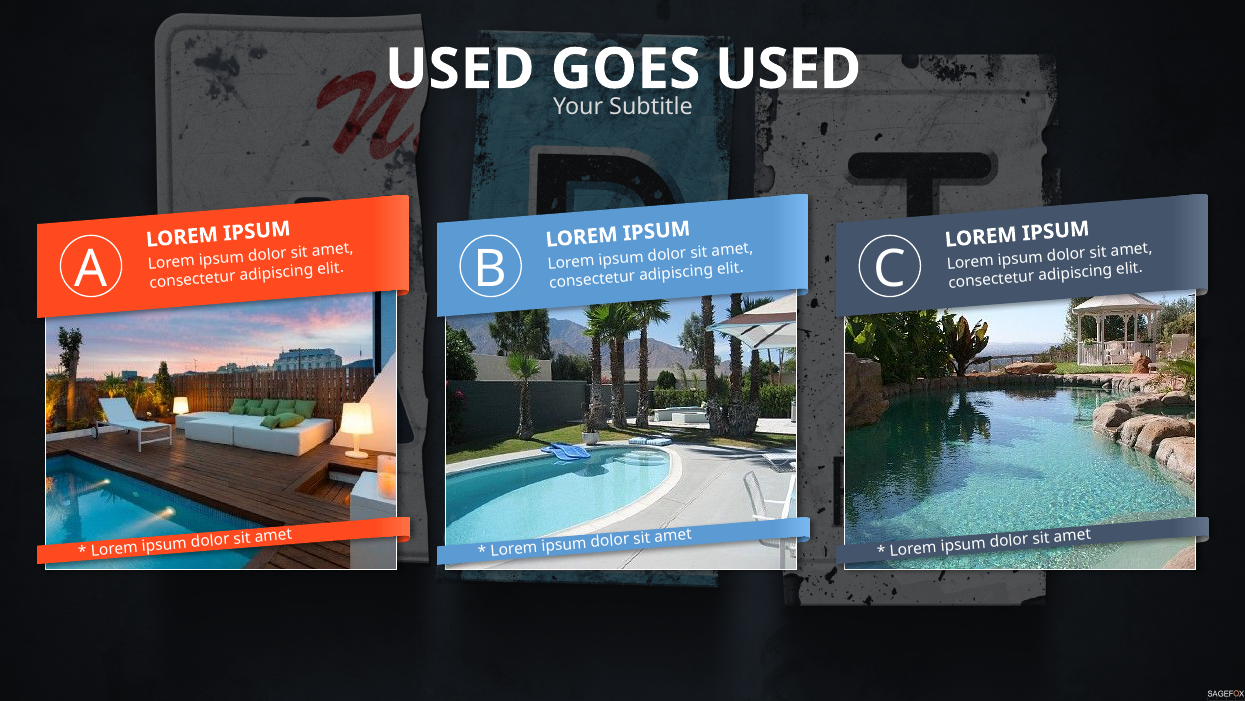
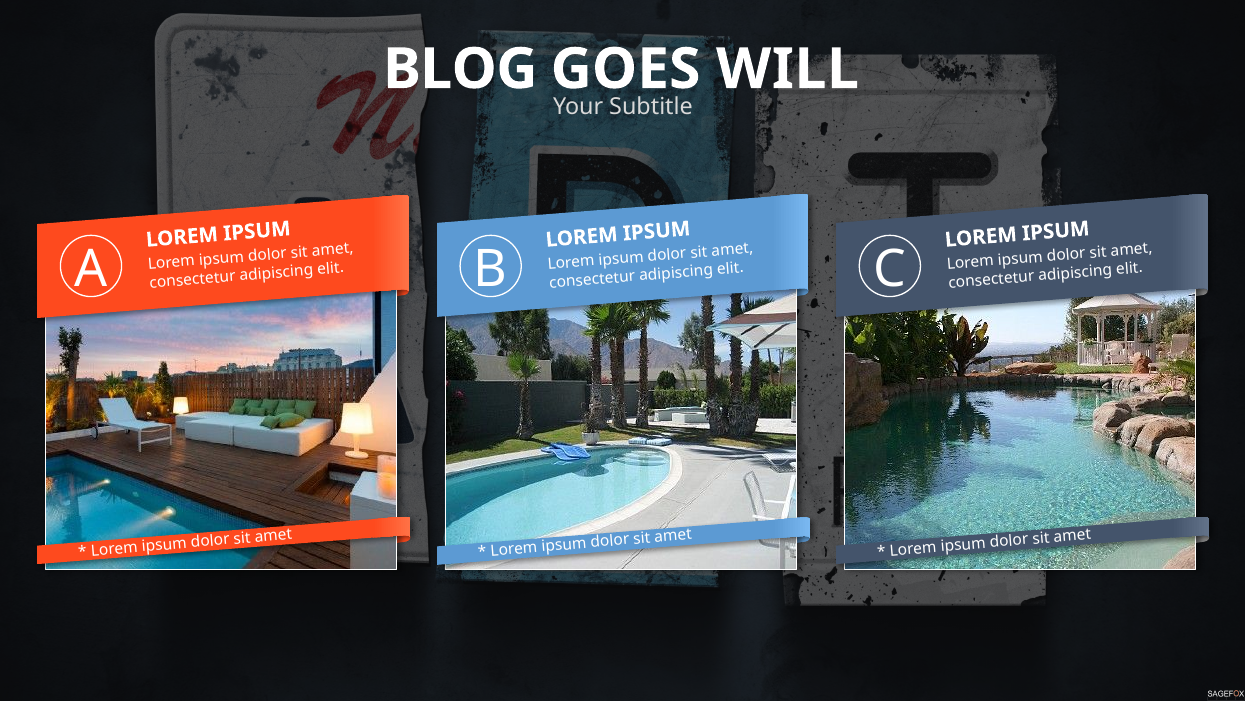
USED at (460, 69): USED -> BLOG
USED at (788, 69): USED -> WILL
